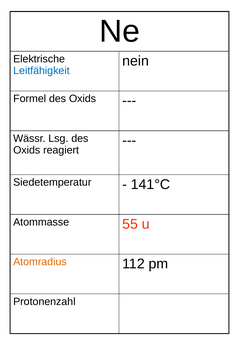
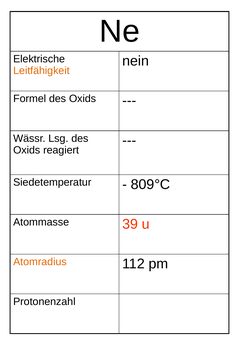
Leitfähigkeit colour: blue -> orange
141°C: 141°C -> 809°C
55: 55 -> 39
